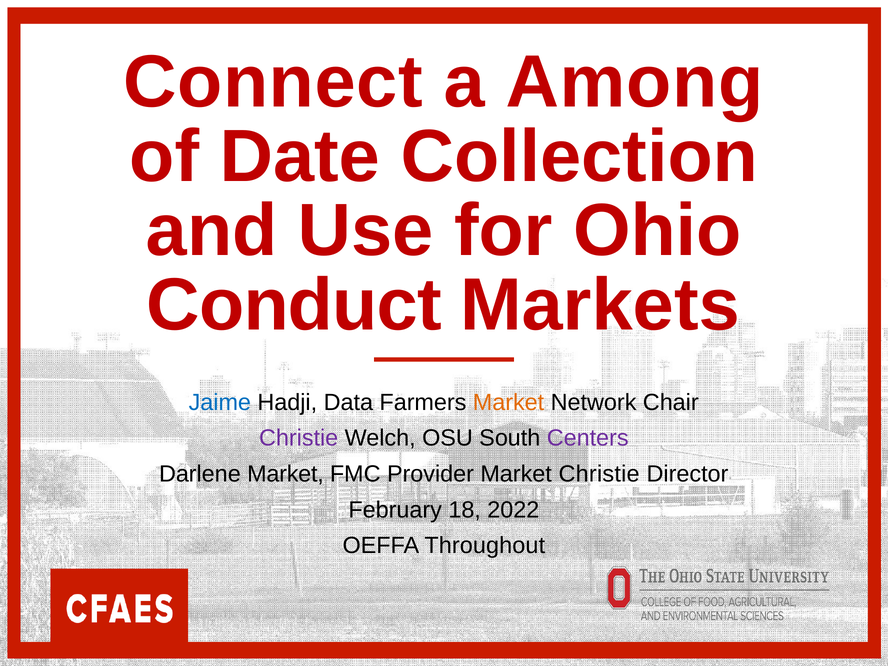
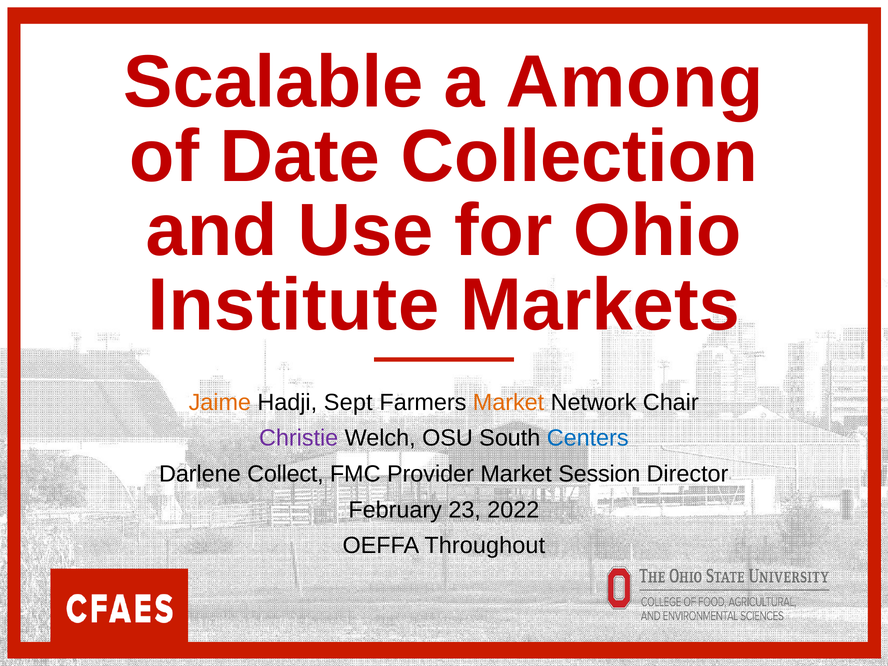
Connect: Connect -> Scalable
Conduct: Conduct -> Institute
Jaime colour: blue -> orange
Data: Data -> Sept
Centers colour: purple -> blue
Darlene Market: Market -> Collect
Market Christie: Christie -> Session
18: 18 -> 23
